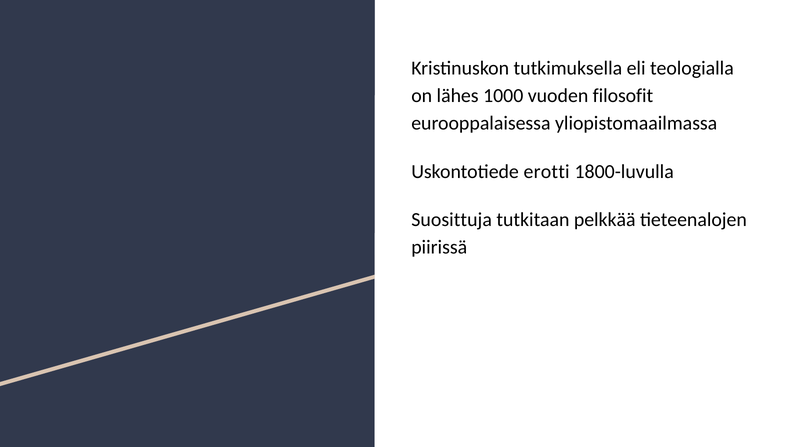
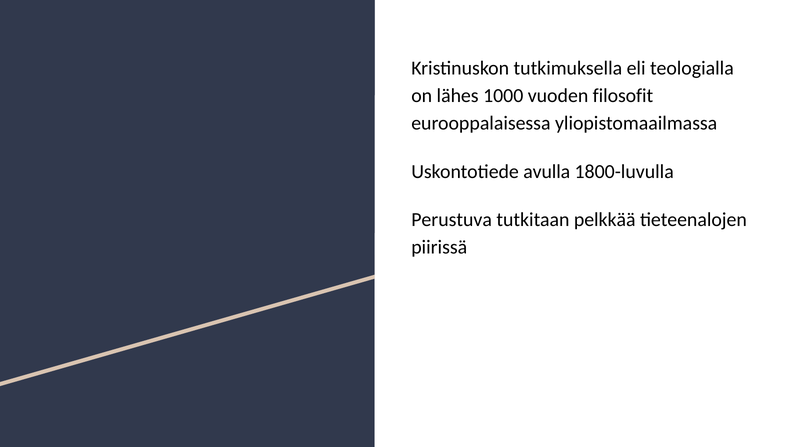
erotti: erotti -> avulla
Suosittuja: Suosittuja -> Perustuva
